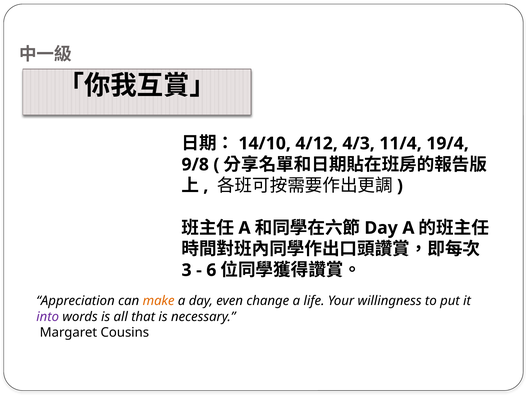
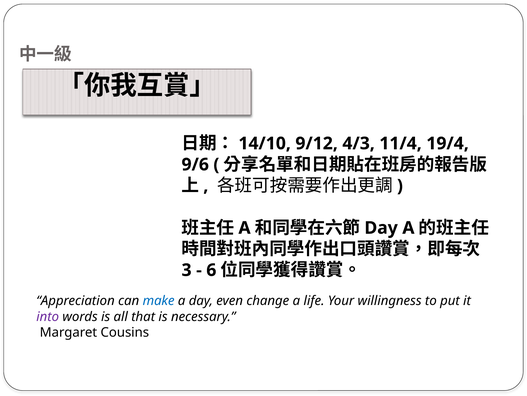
4/12: 4/12 -> 9/12
9/8: 9/8 -> 9/6
make colour: orange -> blue
